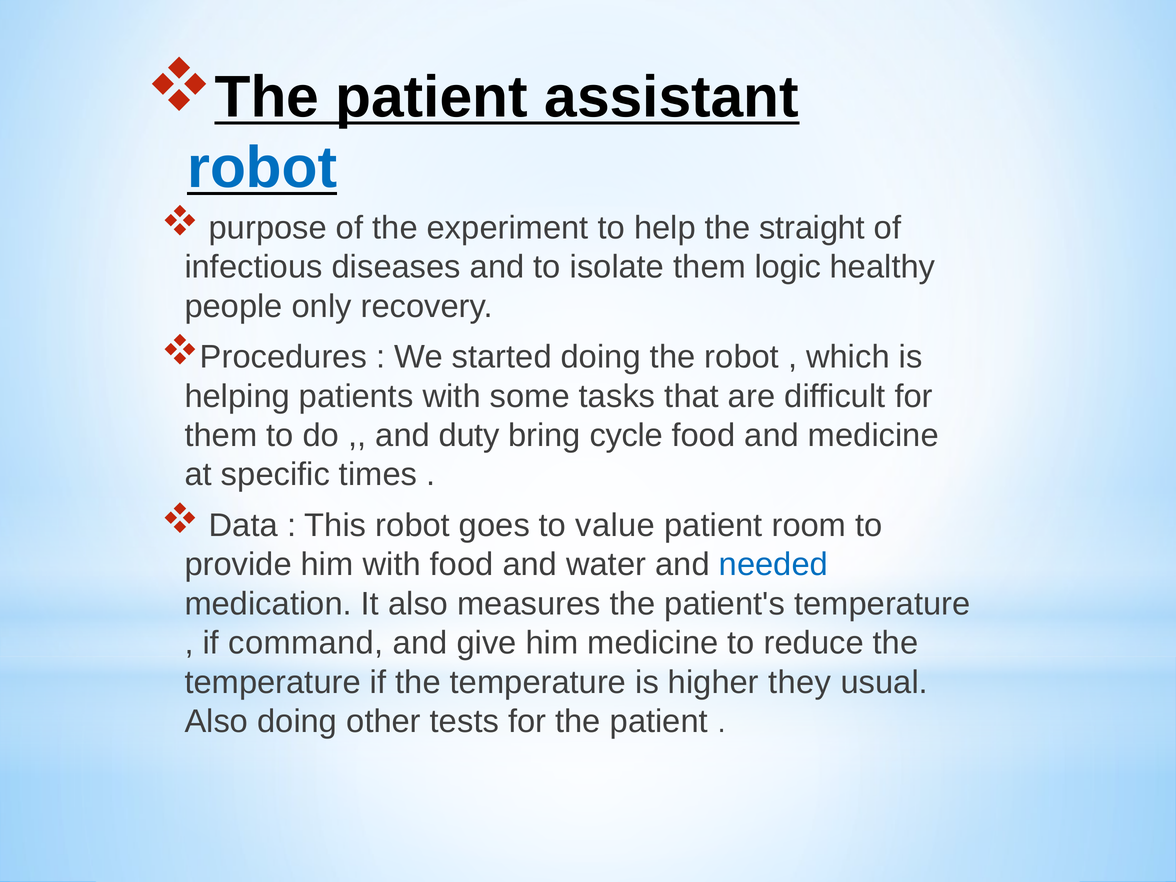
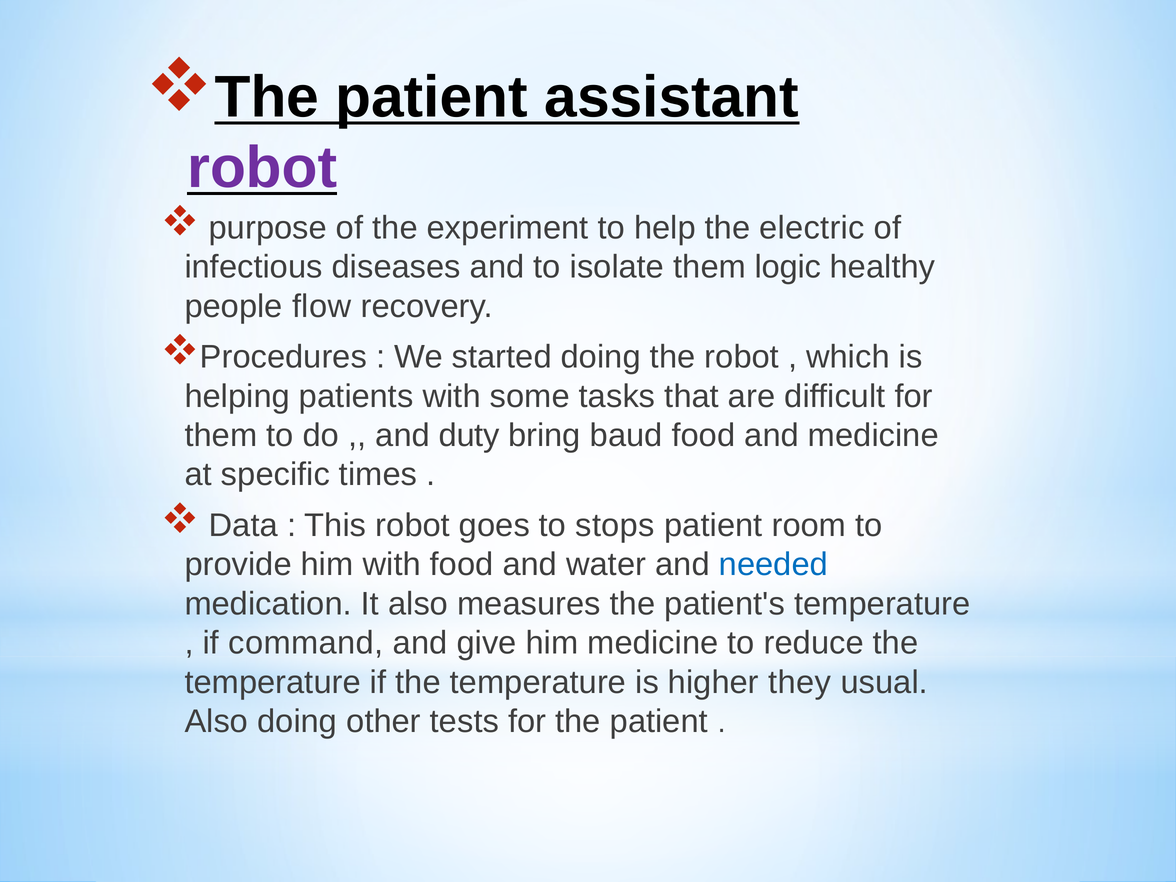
robot at (262, 168) colour: blue -> purple
straight: straight -> electric
only: only -> flow
cycle: cycle -> baud
value: value -> stops
